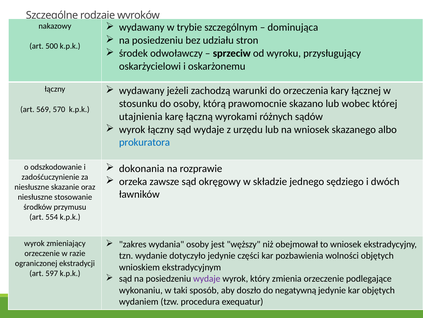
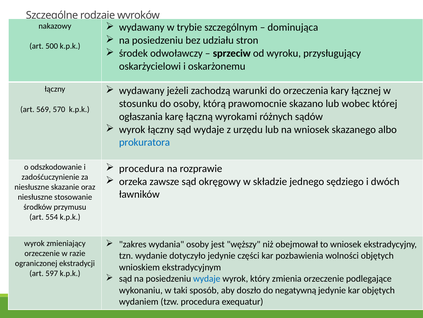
utajnienia: utajnienia -> ogłaszania
dokonania at (142, 168): dokonania -> procedura
wydaje at (207, 278) colour: purple -> blue
